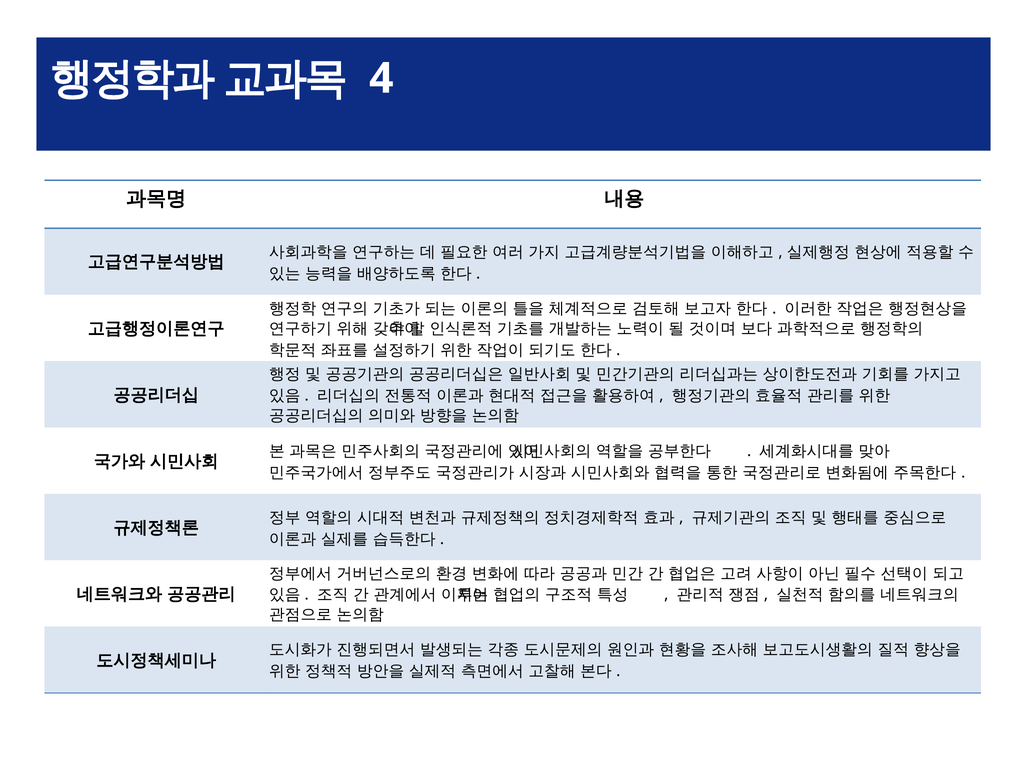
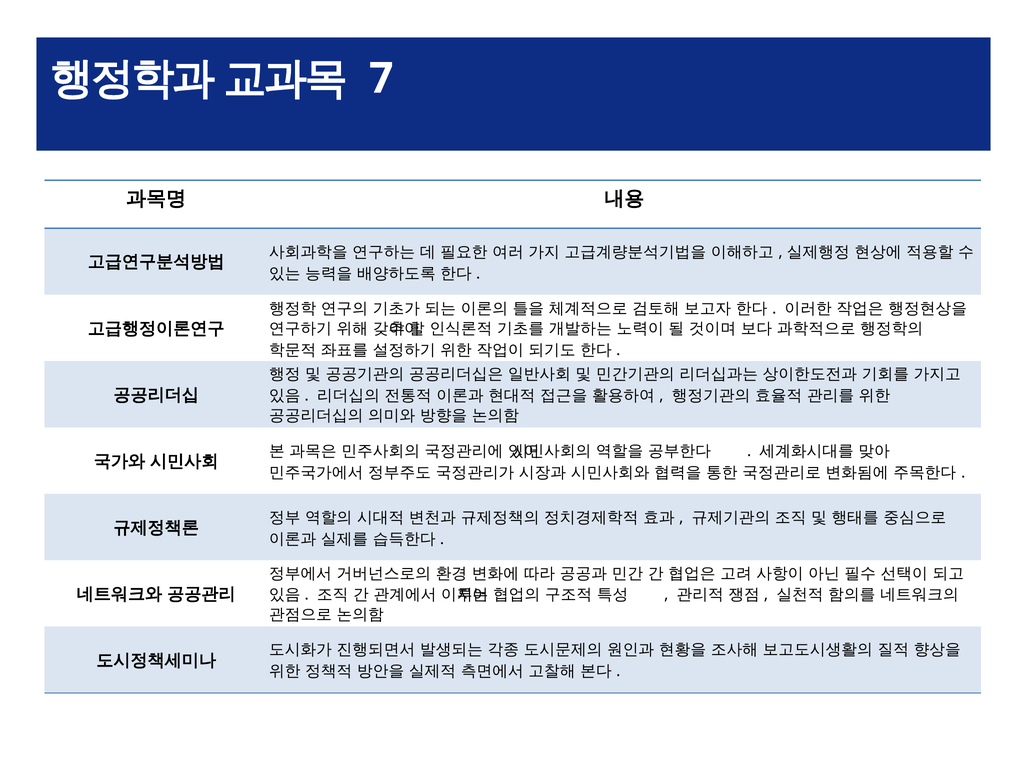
4: 4 -> 7
